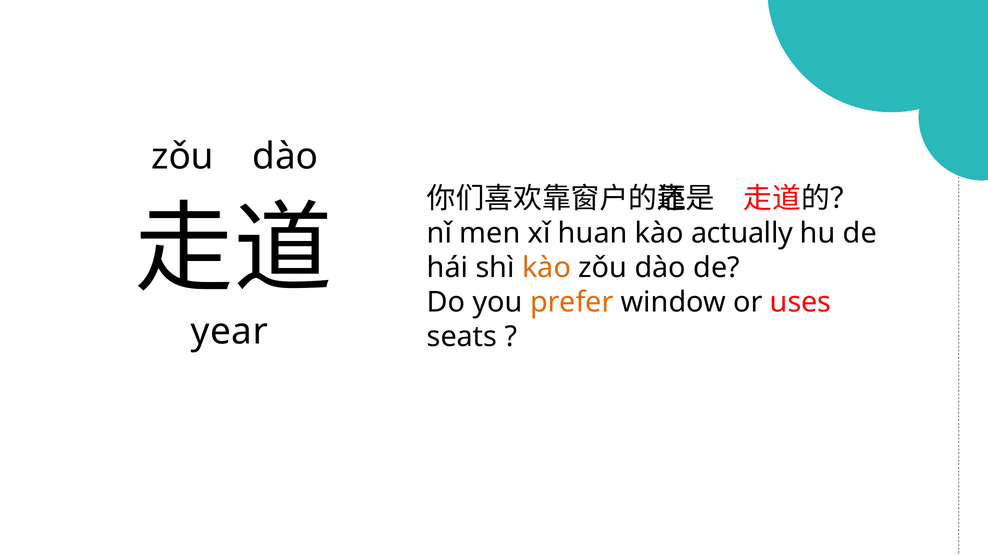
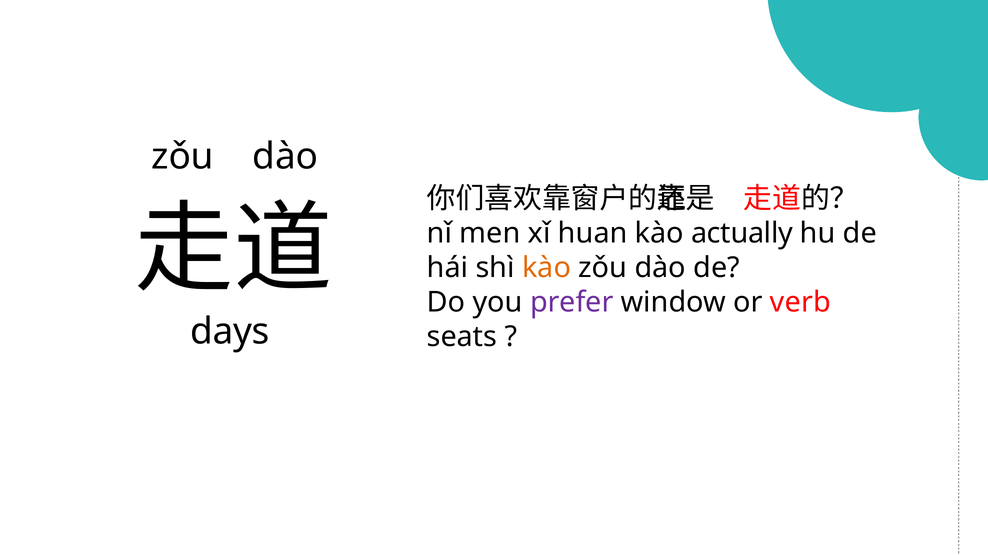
prefer colour: orange -> purple
uses: uses -> verb
year: year -> days
